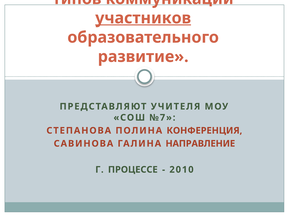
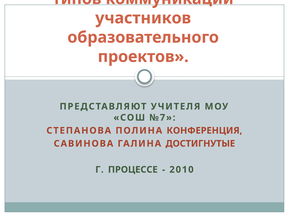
участников underline: present -> none
развитие: развитие -> проектов
НАПРАВЛЕНИЕ: НАПРАВЛЕНИЕ -> ДОСТИГНУТЫЕ
